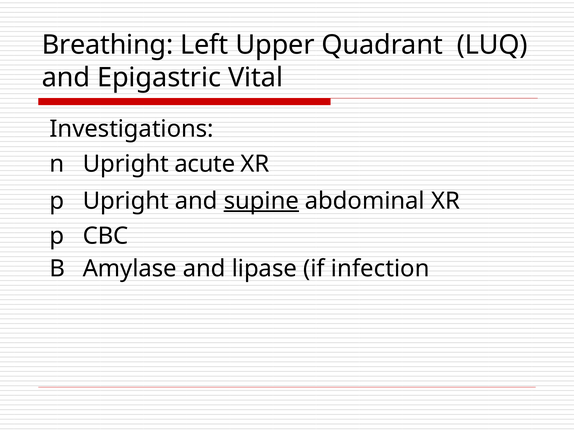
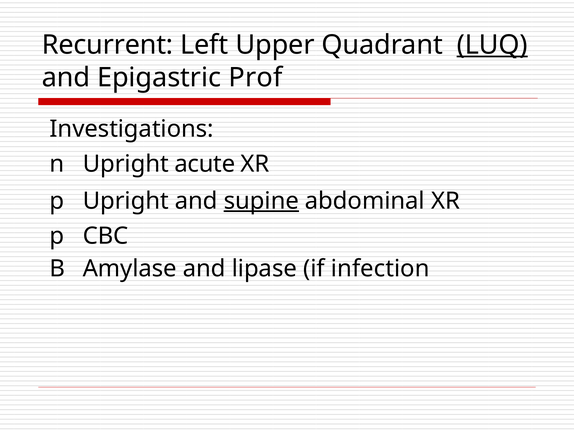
Breathing: Breathing -> Recurrent
LUQ underline: none -> present
Vital: Vital -> Prof
